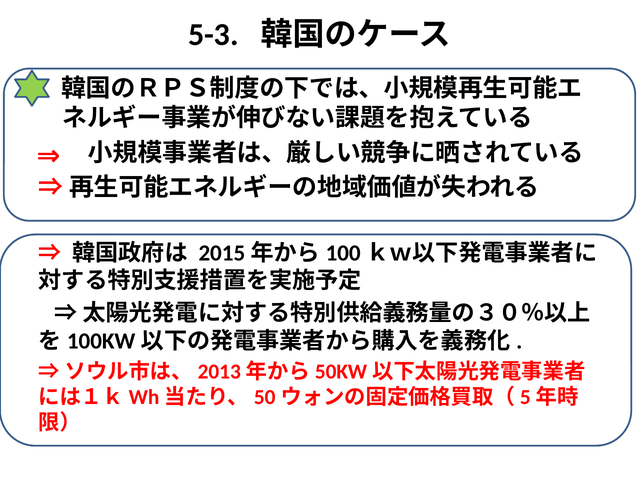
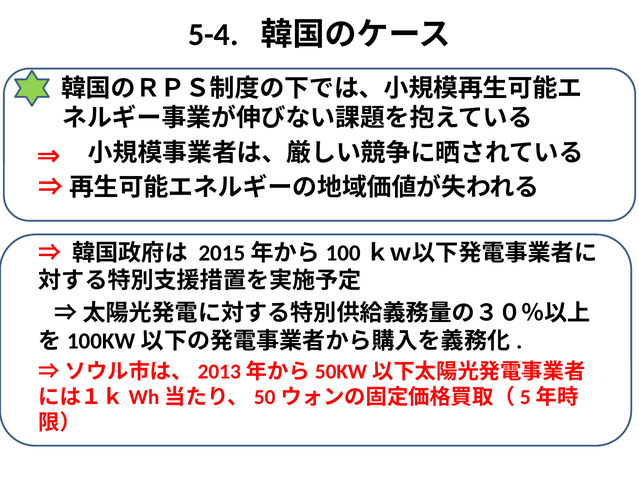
5-3: 5-3 -> 5-4
